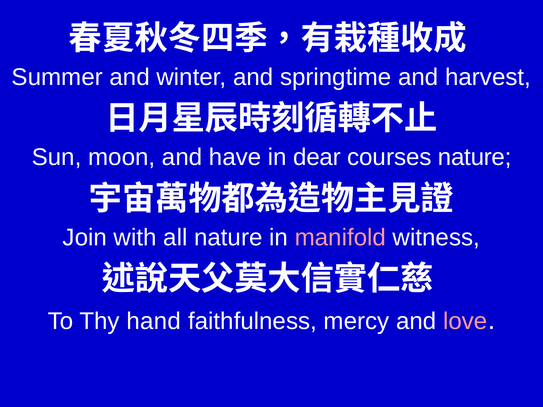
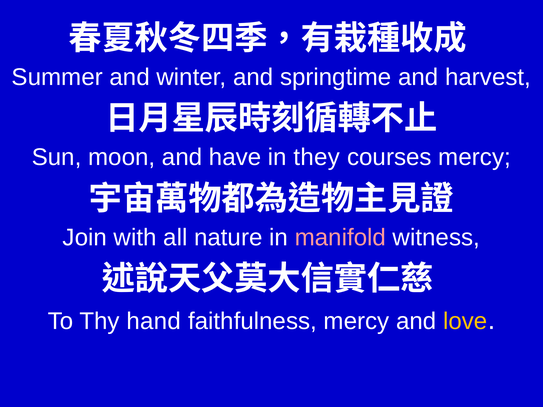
dear: dear -> they
courses nature: nature -> mercy
love colour: pink -> yellow
